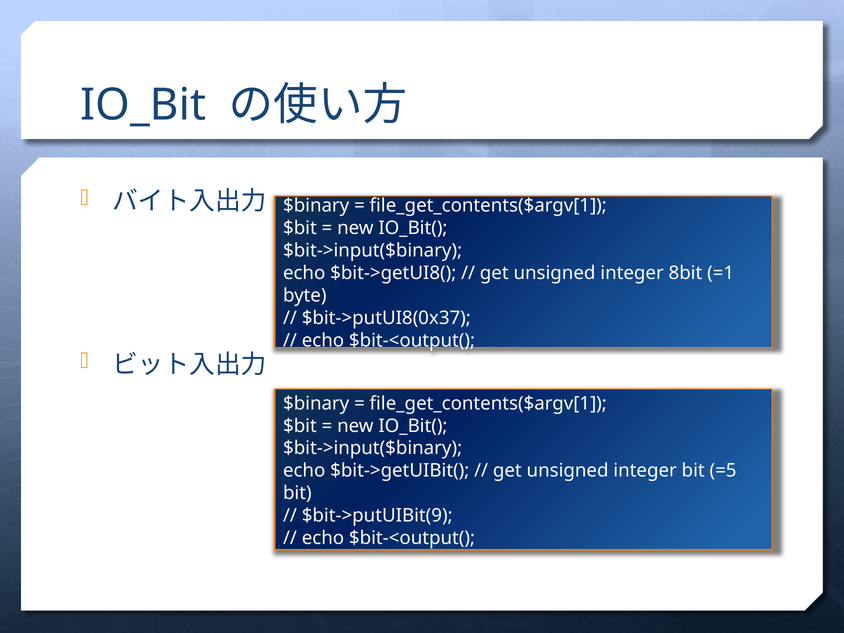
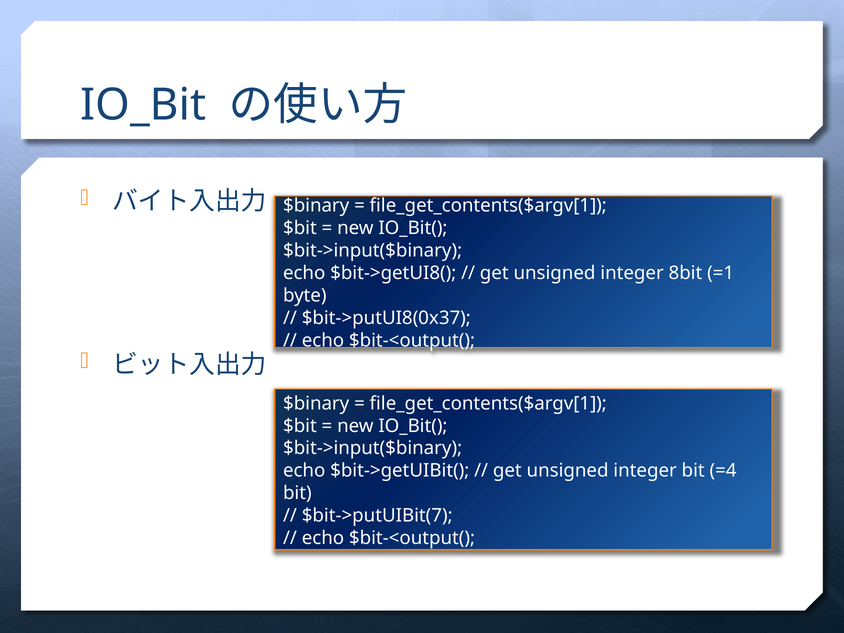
=5: =5 -> =4
$bit->putUIBit(9: $bit->putUIBit(9 -> $bit->putUIBit(7
